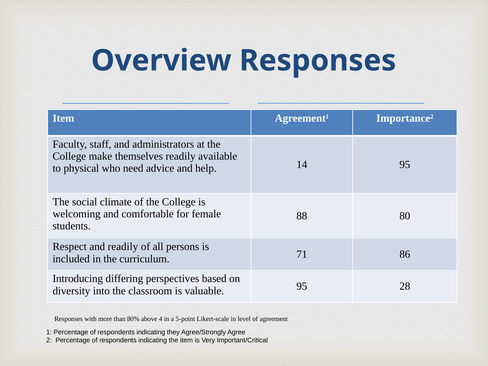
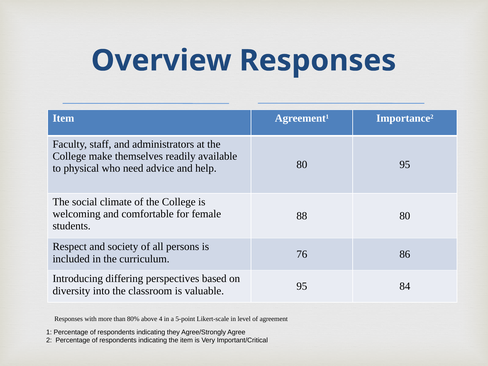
help 14: 14 -> 80
and readily: readily -> society
71: 71 -> 76
28: 28 -> 84
